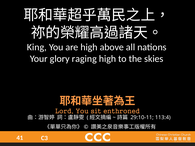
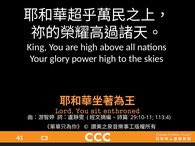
raging: raging -> power
